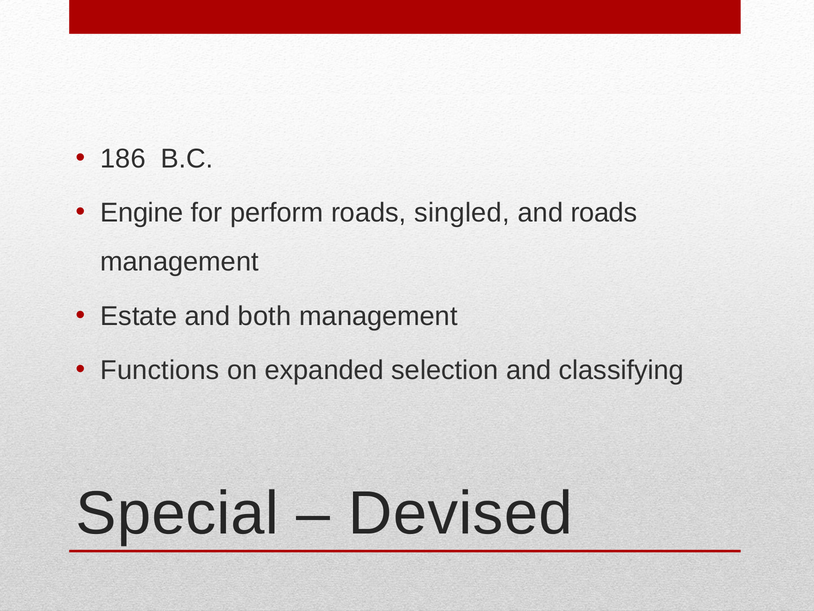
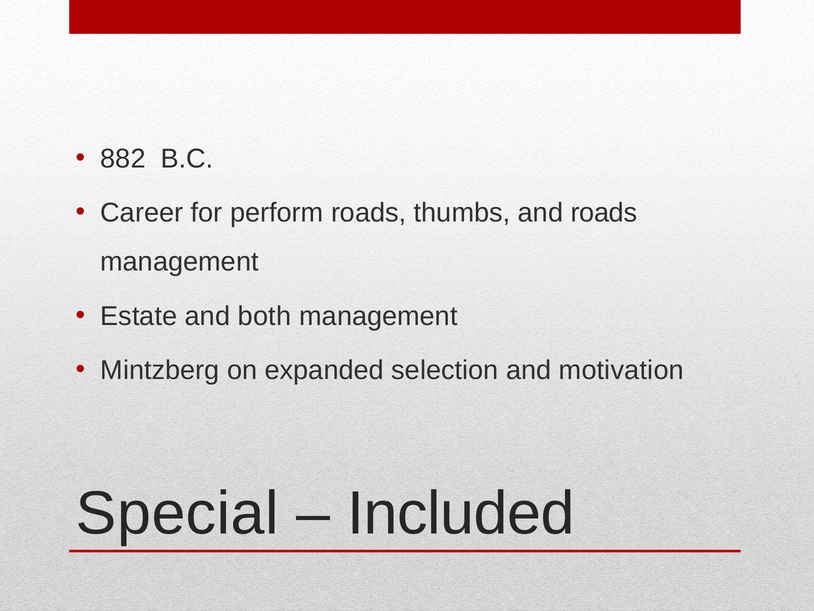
186: 186 -> 882
Engine: Engine -> Career
singled: singled -> thumbs
Functions: Functions -> Mintzberg
classifying: classifying -> motivation
Devised: Devised -> Included
